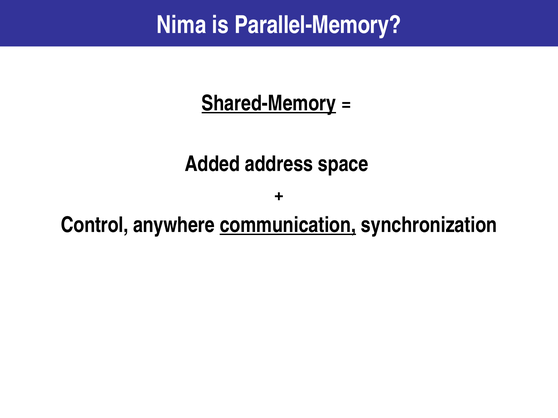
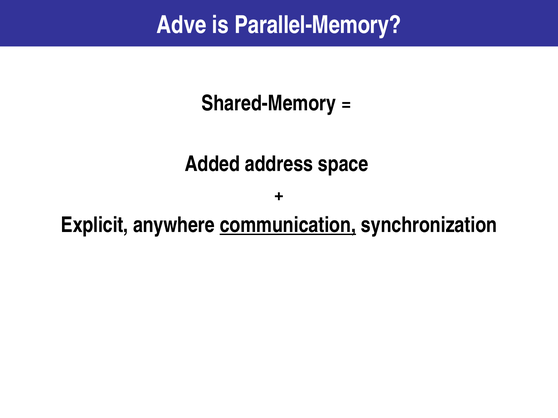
Nima: Nima -> Adve
Shared-Memory underline: present -> none
Control: Control -> Explicit
